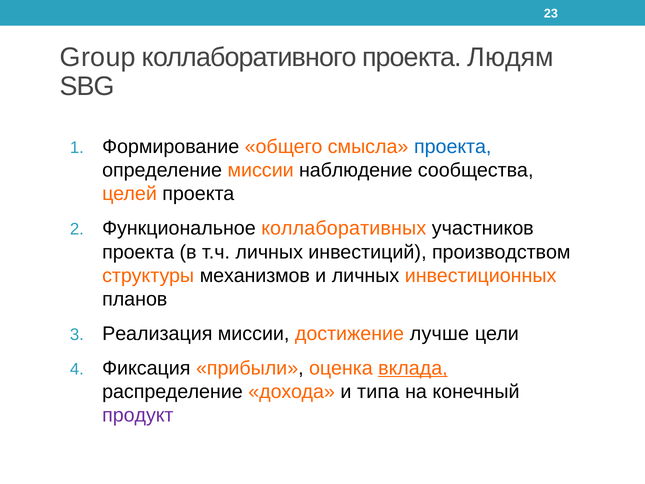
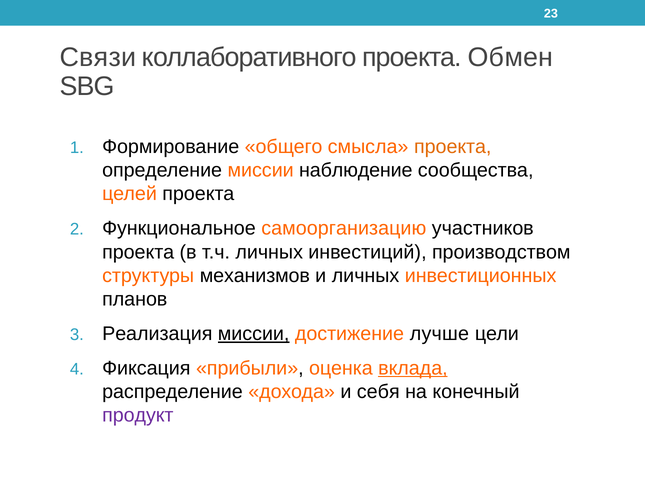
Group: Group -> Связи
Людям: Людям -> Обмен
проекта at (453, 147) colour: blue -> orange
коллаборативных: коллаборативных -> самоорганизацию
миссии at (254, 334) underline: none -> present
типа: типа -> себя
